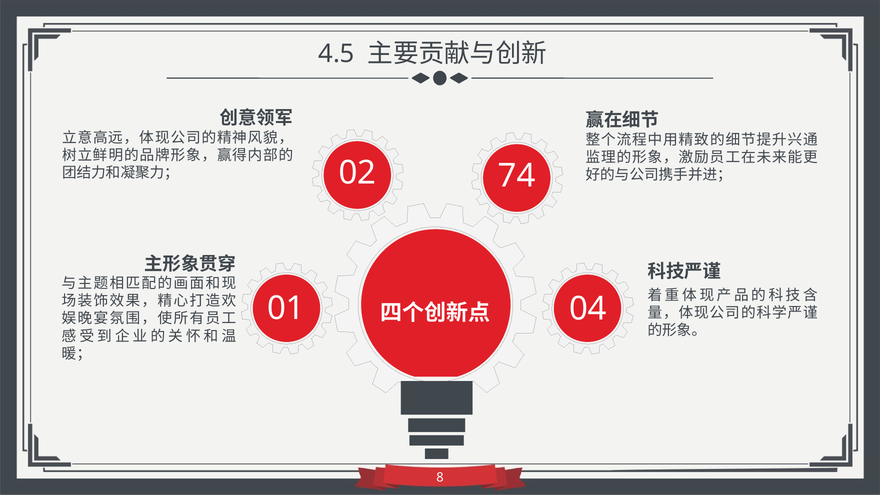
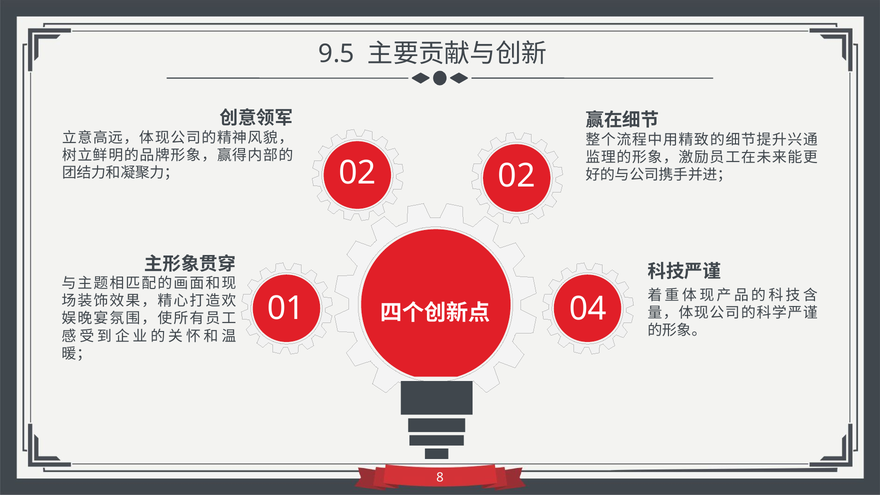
4.5: 4.5 -> 9.5
02 74: 74 -> 02
